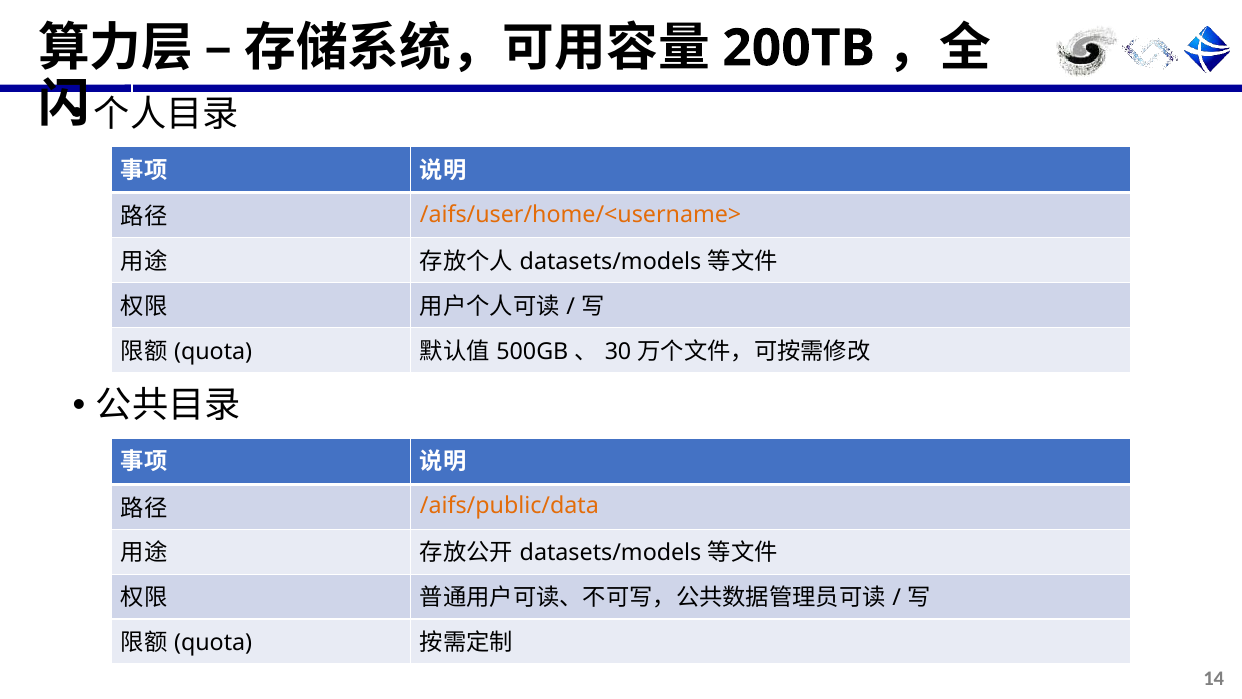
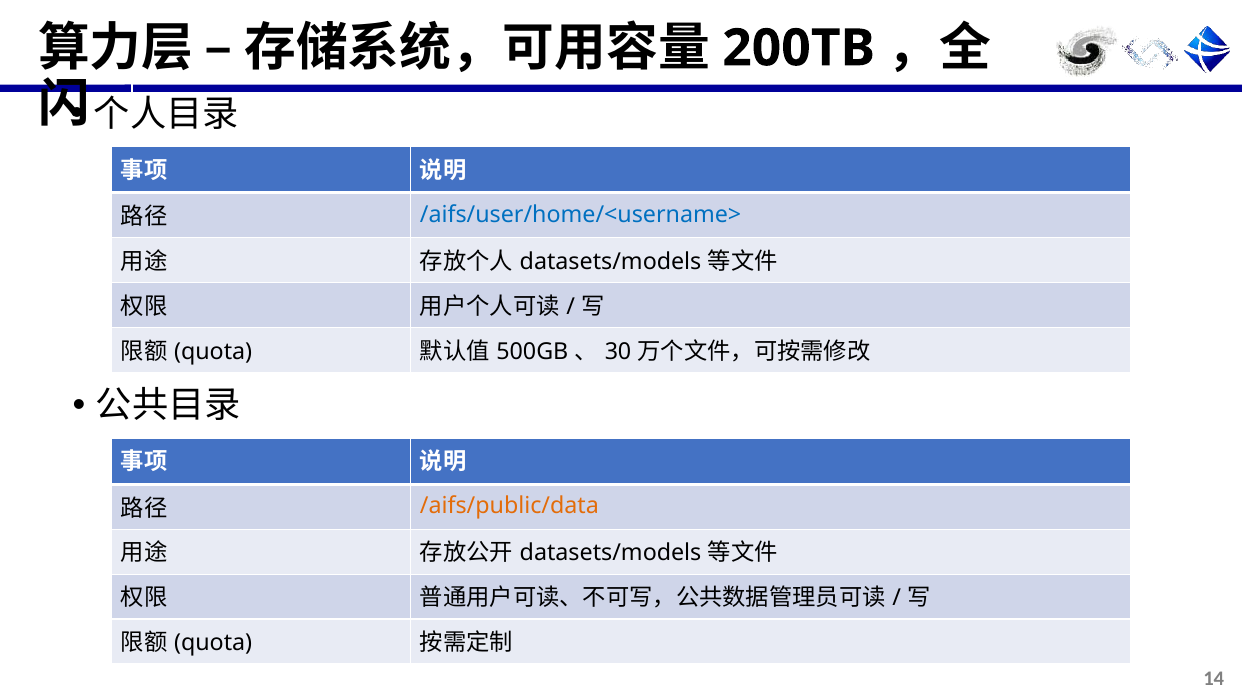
/aifs/user/home/<username> colour: orange -> blue
